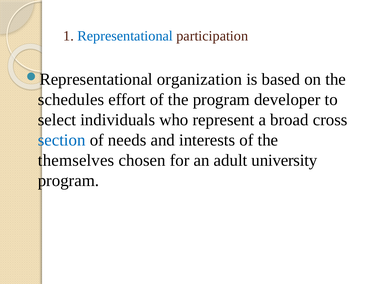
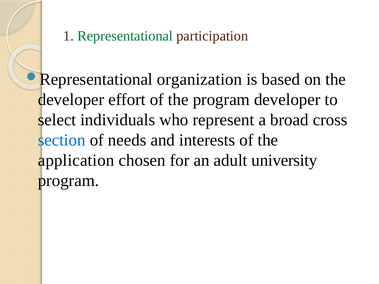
Representational colour: blue -> green
schedules at (71, 100): schedules -> developer
themselves: themselves -> application
